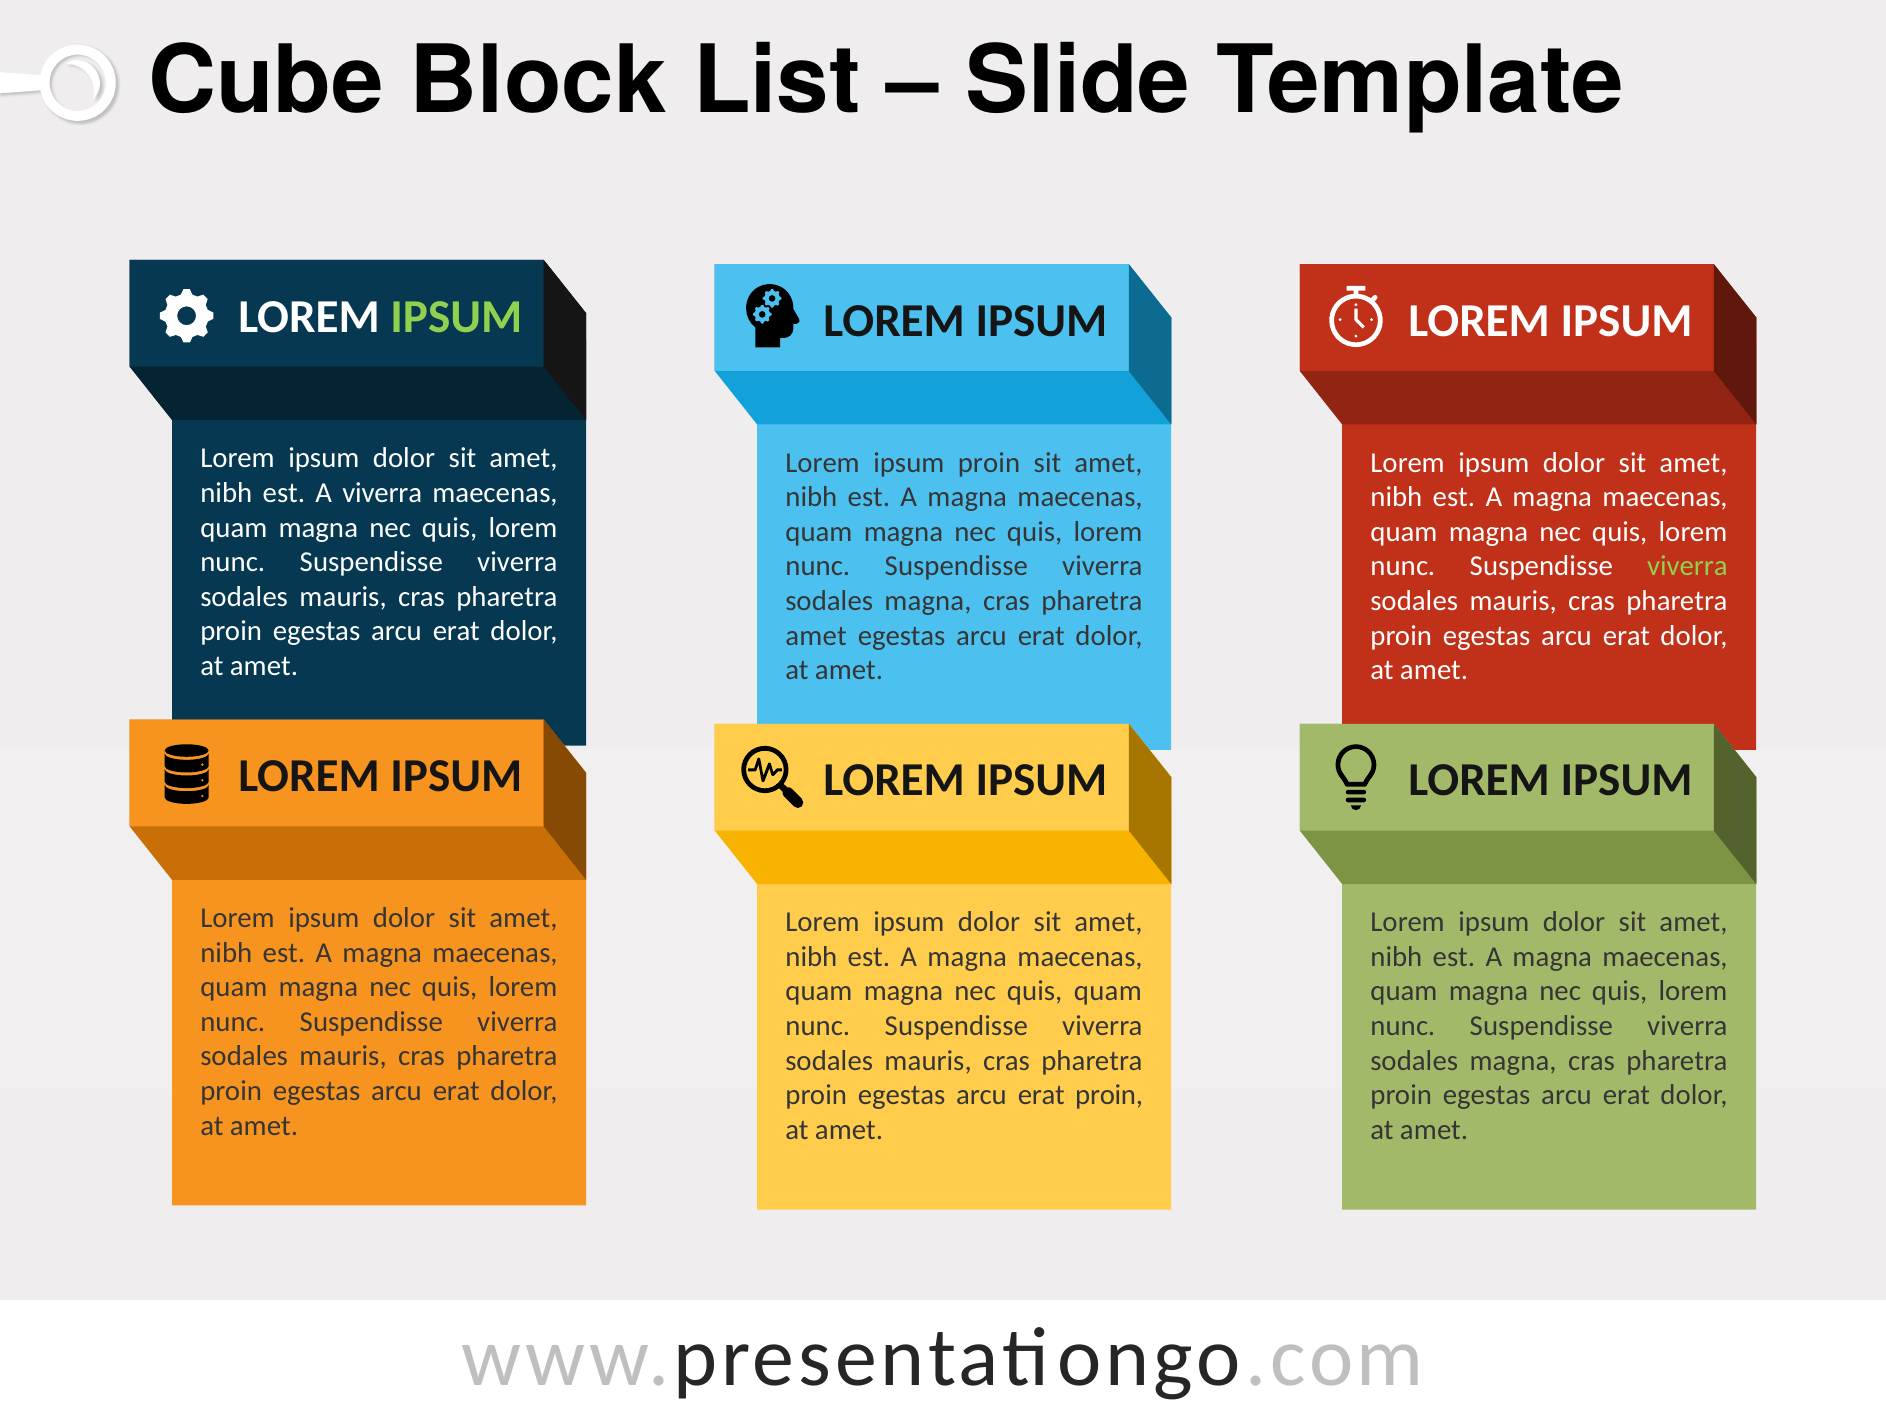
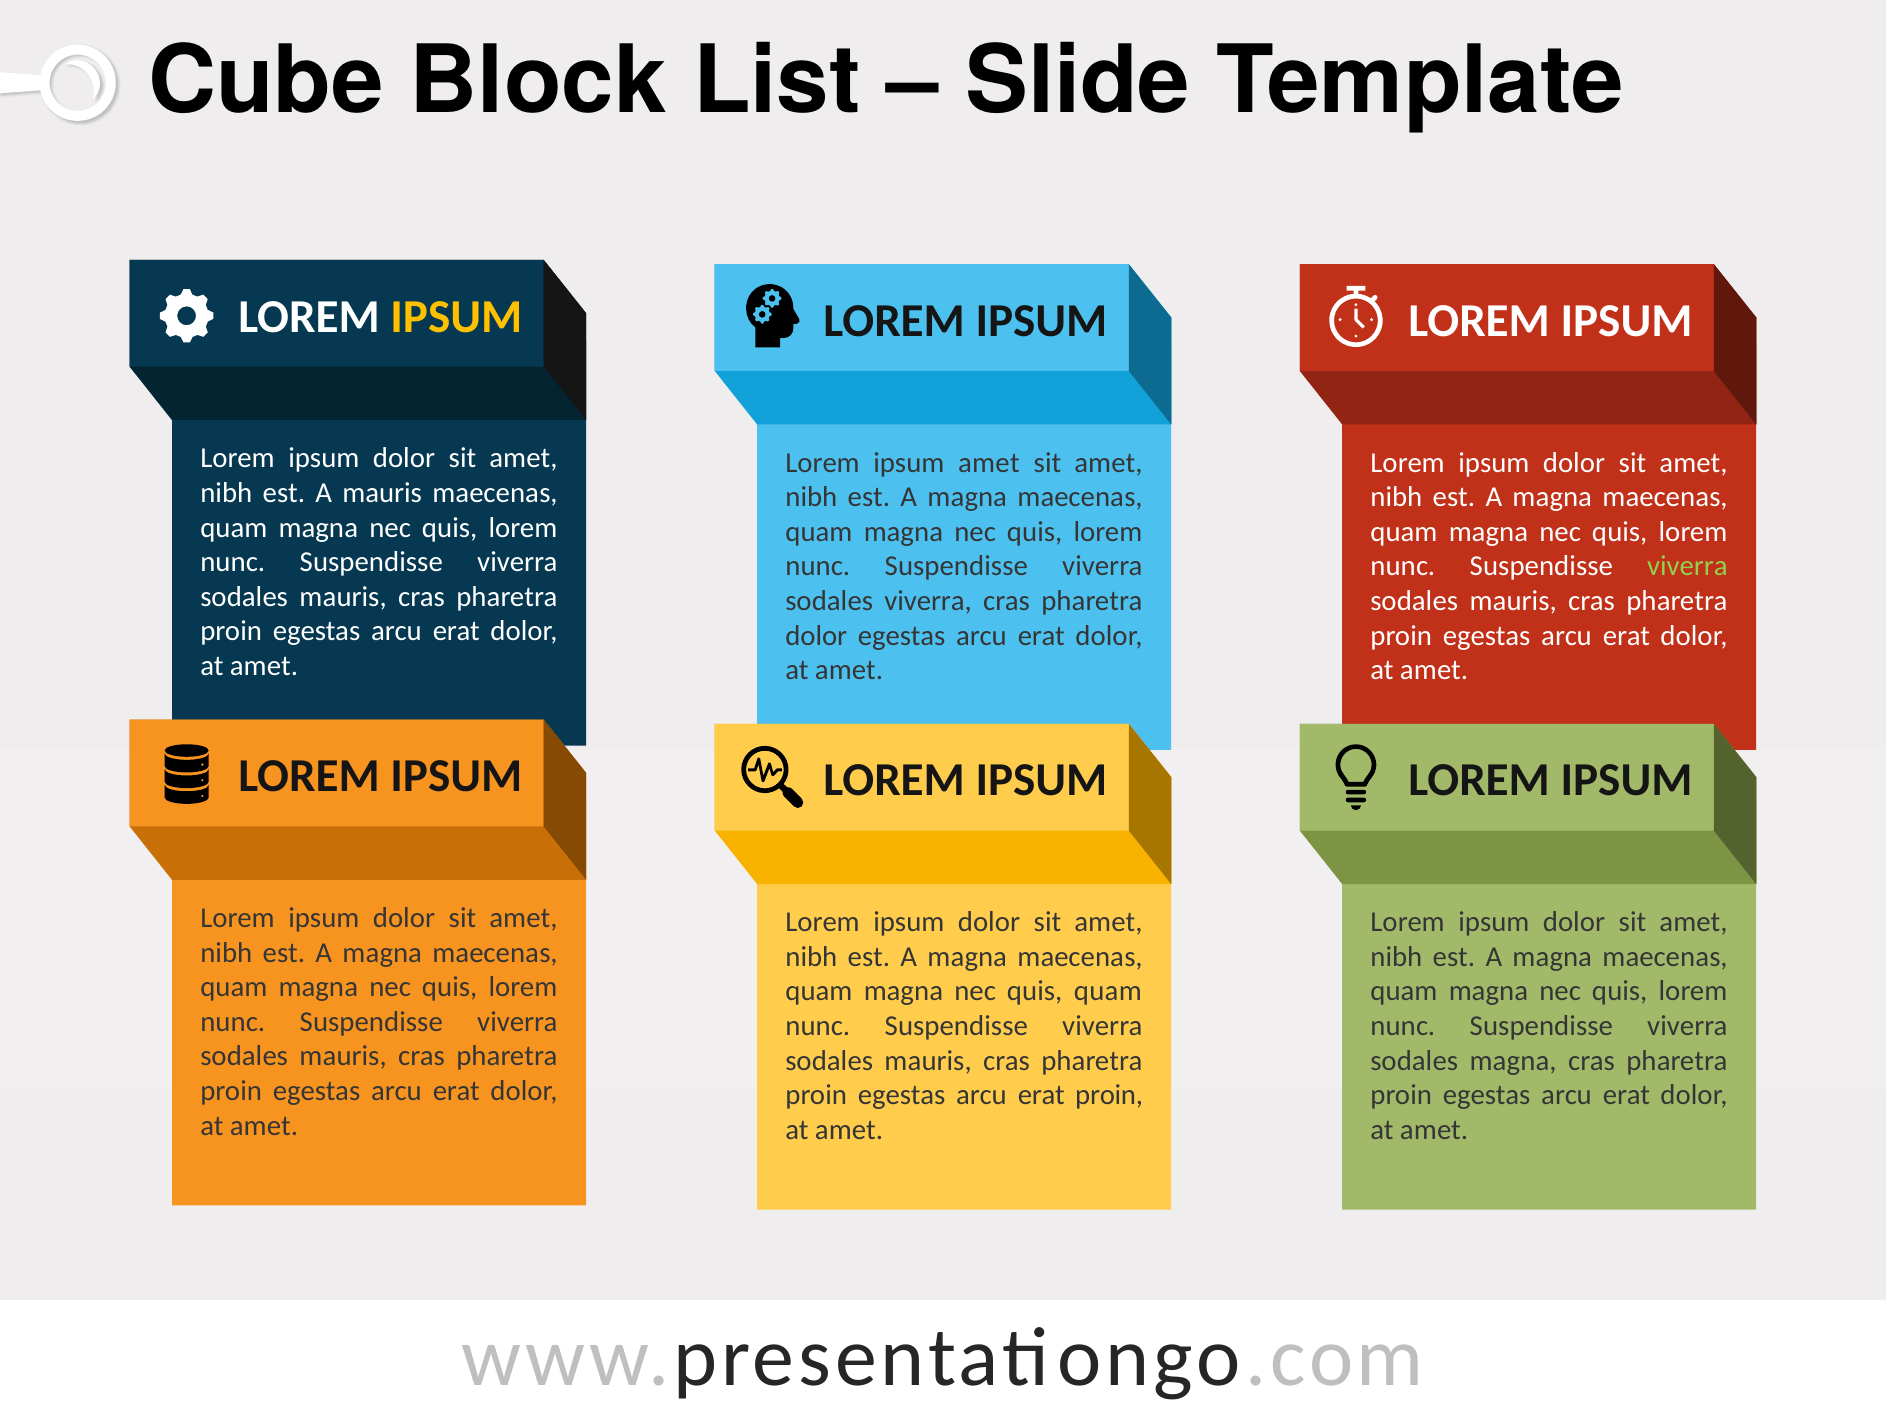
IPSUM at (456, 317) colour: light green -> yellow
ipsum proin: proin -> amet
A viverra: viverra -> mauris
magna at (928, 601): magna -> viverra
amet at (816, 636): amet -> dolor
